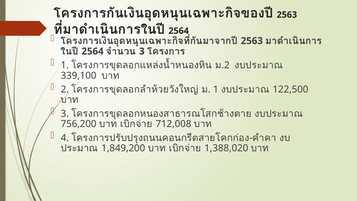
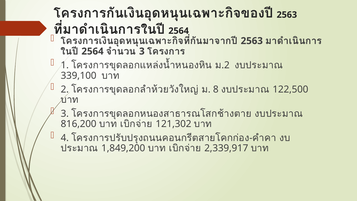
1 at (216, 89): 1 -> 8
756,200: 756,200 -> 816,200
712,008: 712,008 -> 121,302
1,388,020: 1,388,020 -> 2,339,917
